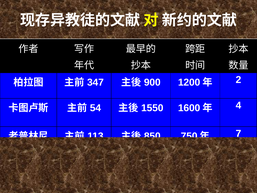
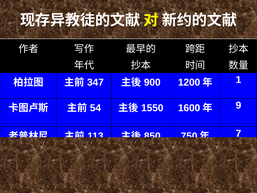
2: 2 -> 1
4: 4 -> 9
